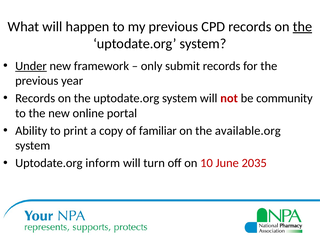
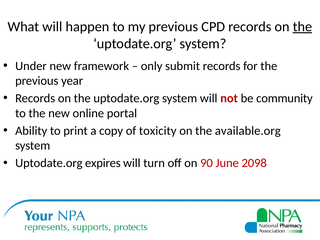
Under underline: present -> none
familiar: familiar -> toxicity
inform: inform -> expires
10: 10 -> 90
2035: 2035 -> 2098
